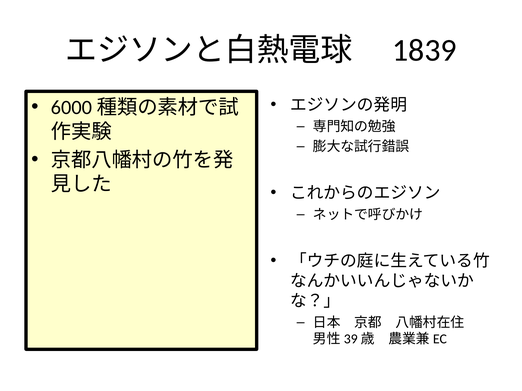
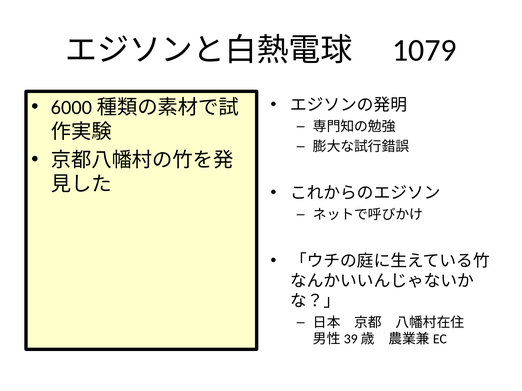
1839: 1839 -> 1079
